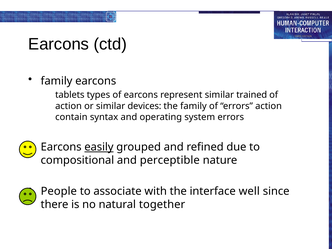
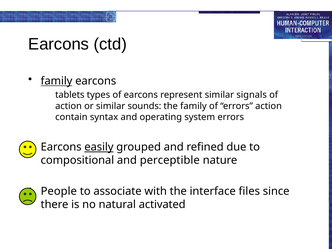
family at (57, 81) underline: none -> present
trained: trained -> signals
devices: devices -> sounds
well: well -> files
together: together -> activated
